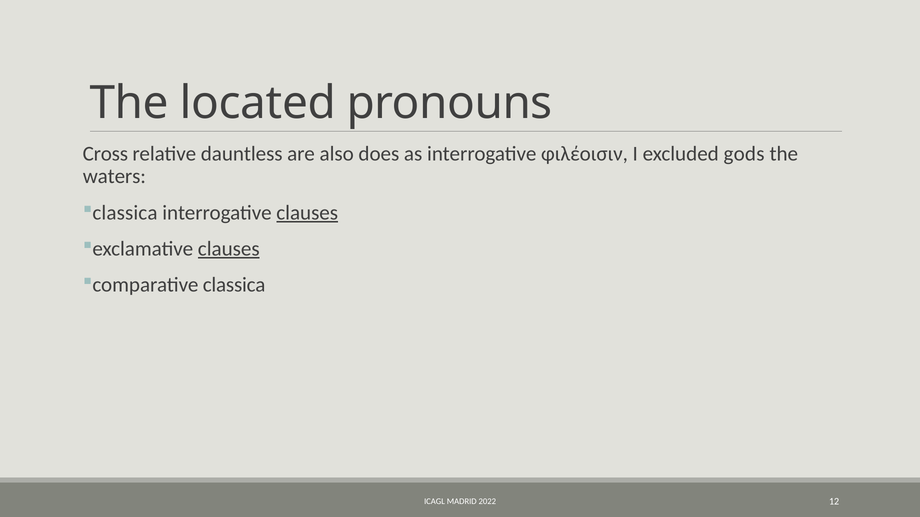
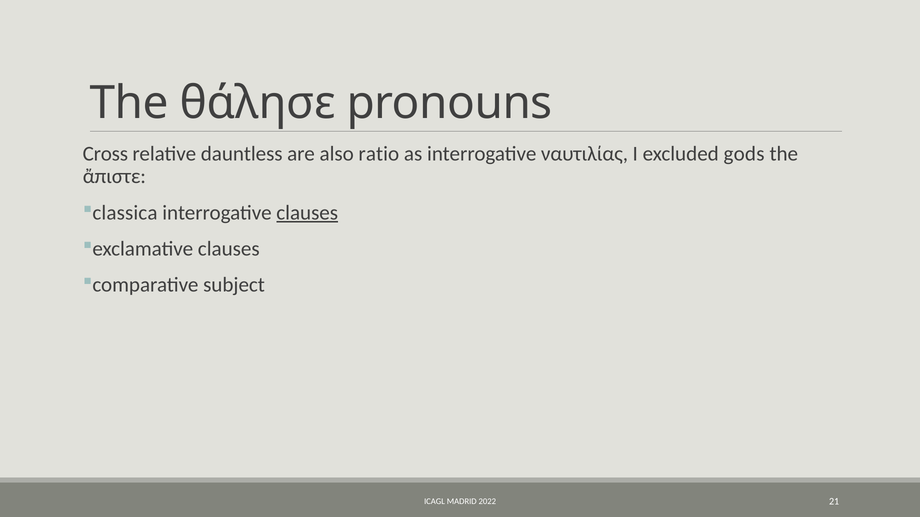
located: located -> θάλησε
does: does -> ratio
φιλέοισιν: φιλέοισιν -> ναυτιλίας
waters: waters -> ἄπιστε
clauses at (229, 249) underline: present -> none
comparative classica: classica -> subject
12: 12 -> 21
